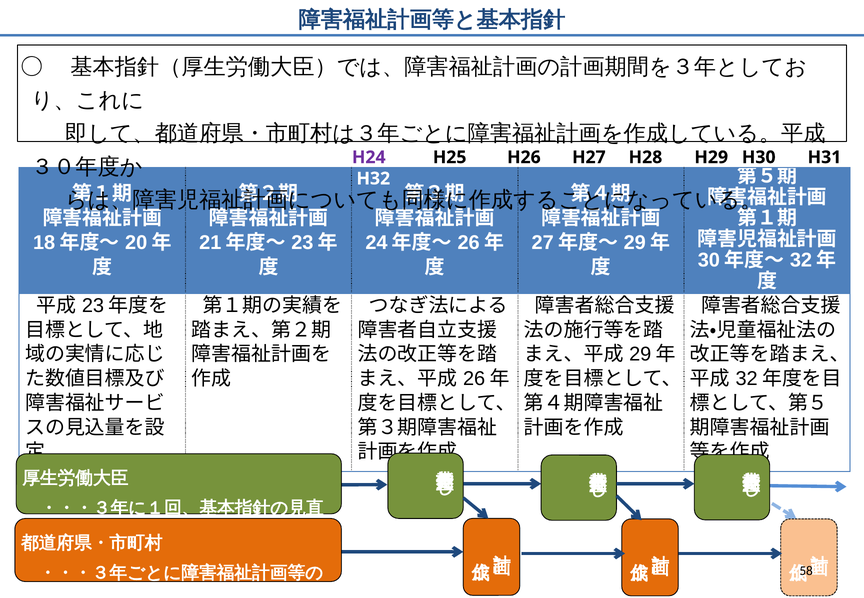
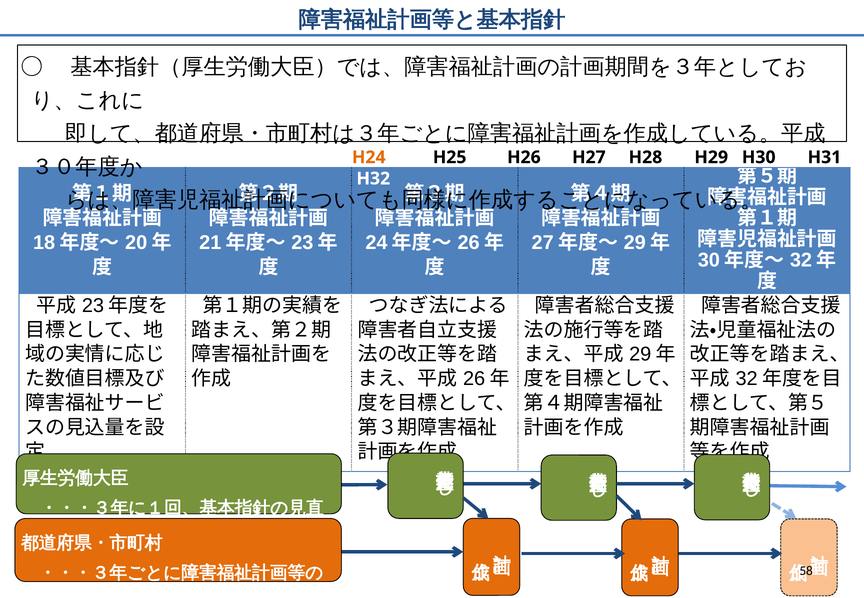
H24 colour: purple -> orange
